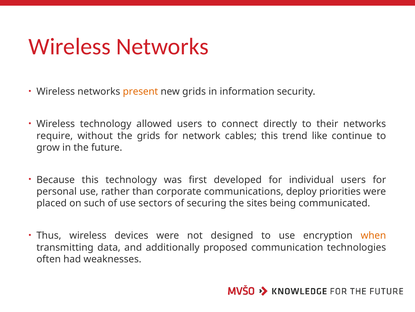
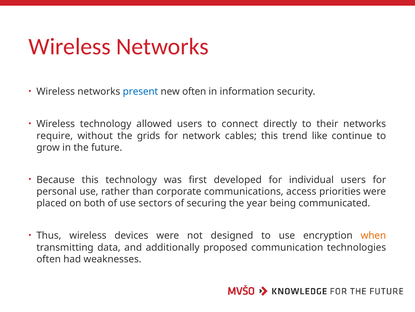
present colour: orange -> blue
new grids: grids -> often
deploy: deploy -> access
such: such -> both
sites: sites -> year
